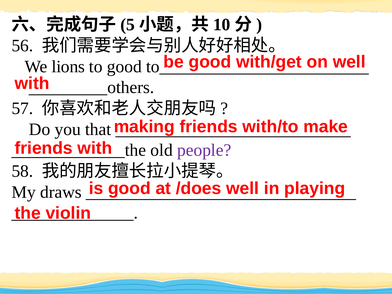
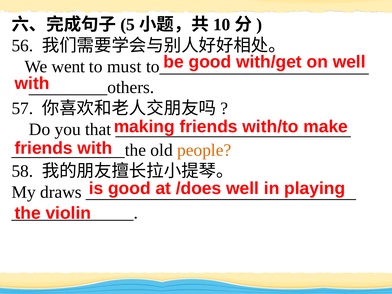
lions: lions -> went
to good: good -> must
people colour: purple -> orange
